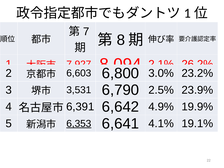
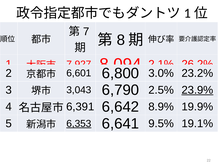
6,603: 6,603 -> 6,601
3,531: 3,531 -> 3,043
23.9% underline: none -> present
4.9%: 4.9% -> 8.9%
4.1%: 4.1% -> 9.5%
